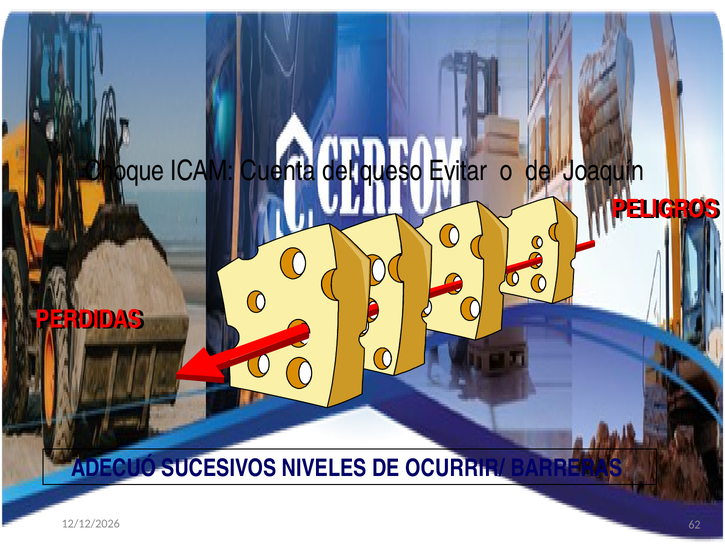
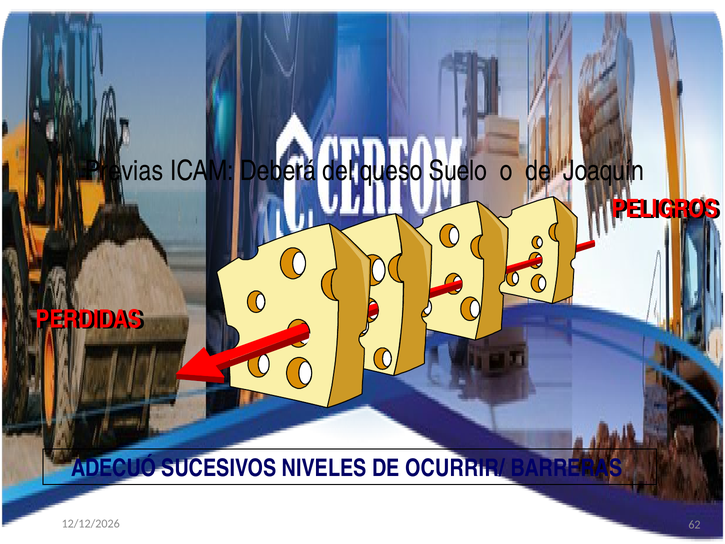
Choque: Choque -> Previas
Cuenta: Cuenta -> Deberá
Evitar: Evitar -> Suelo
